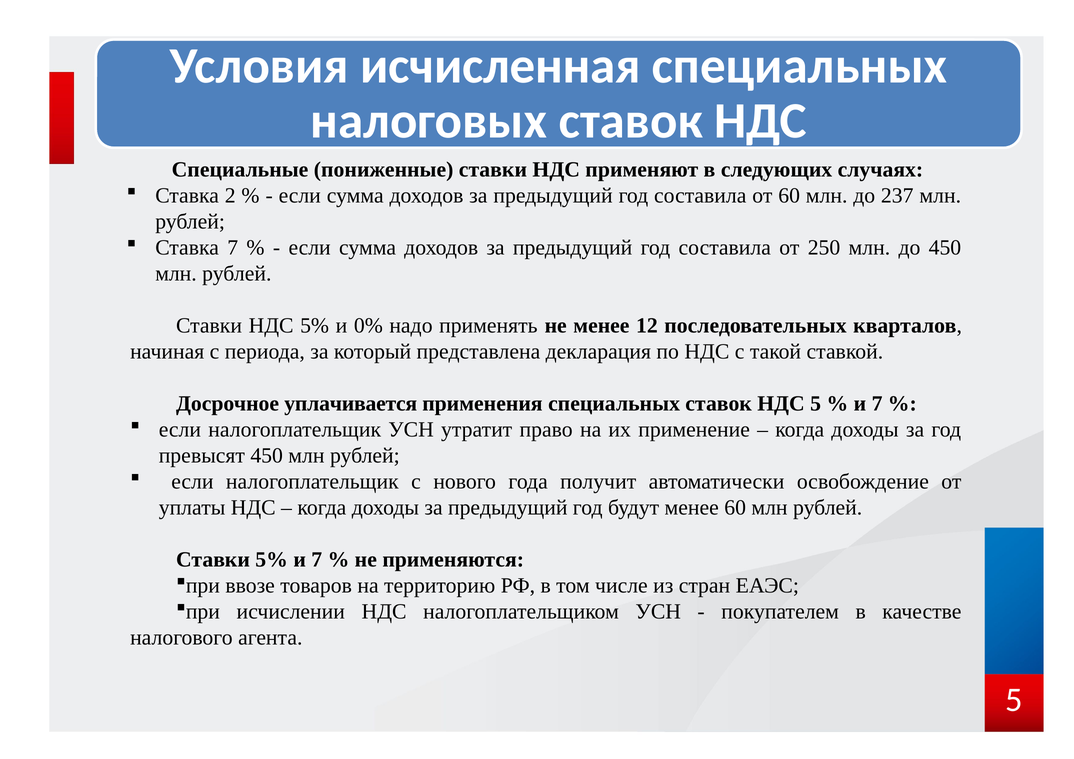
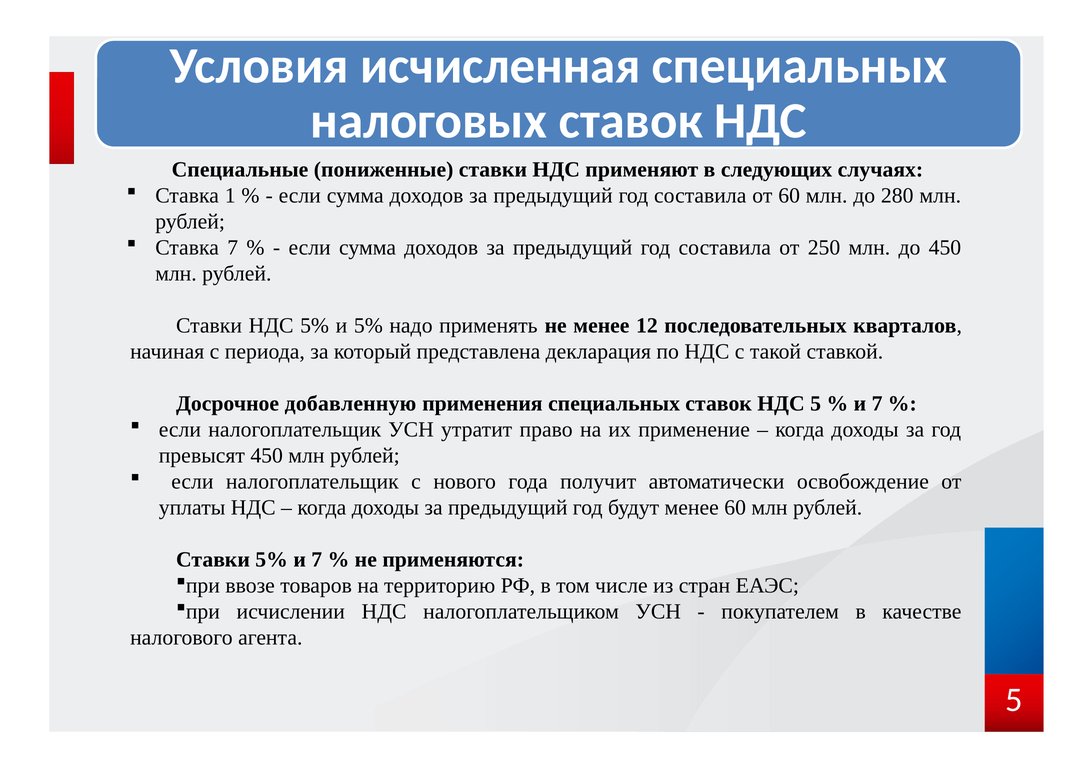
2: 2 -> 1
237: 237 -> 280
и 0%: 0% -> 5%
уплачивается: уплачивается -> добавленную
